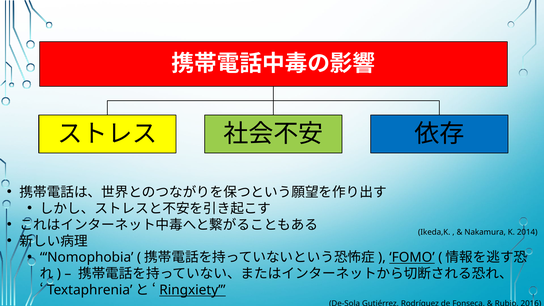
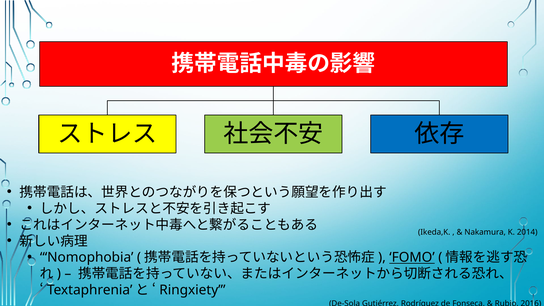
Ringxiety underline: present -> none
